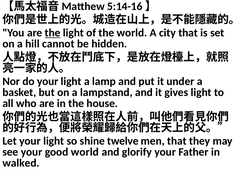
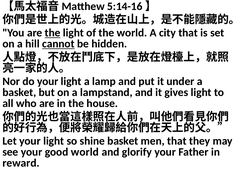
cannot underline: none -> present
shine twelve: twelve -> basket
walked: walked -> reward
